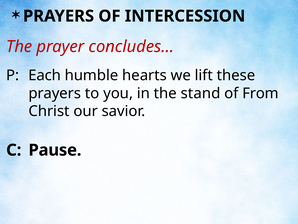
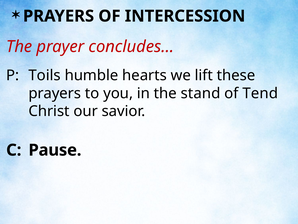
Each: Each -> Toils
From: From -> Tend
